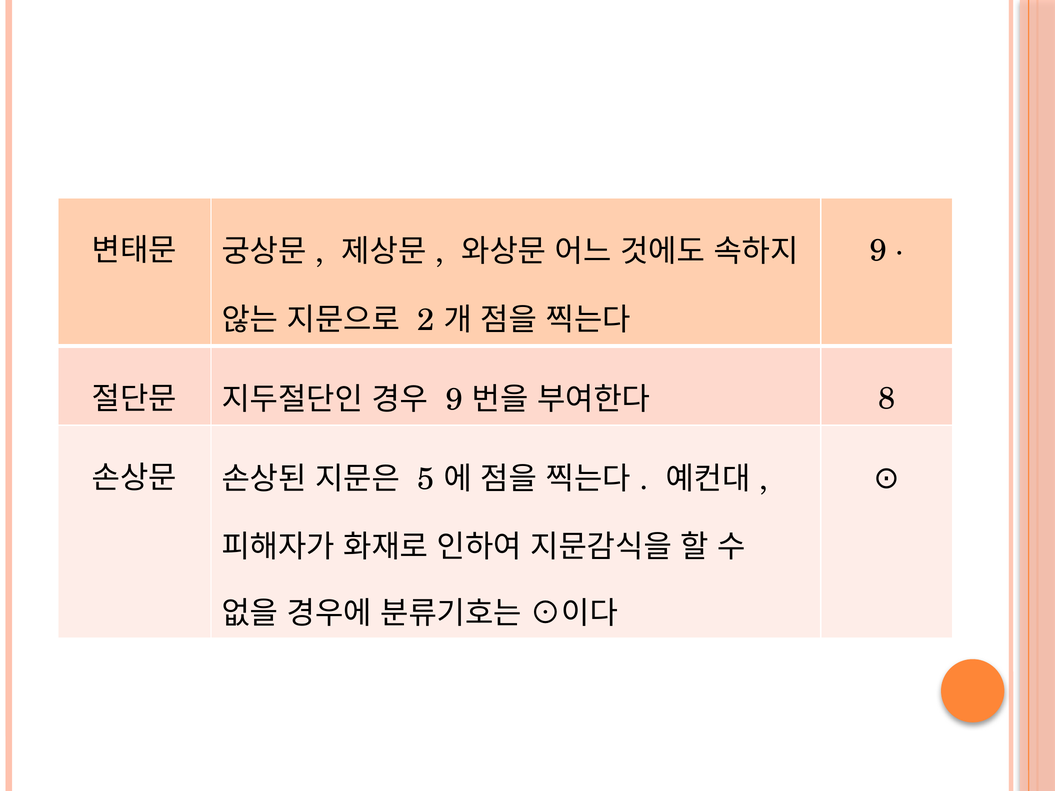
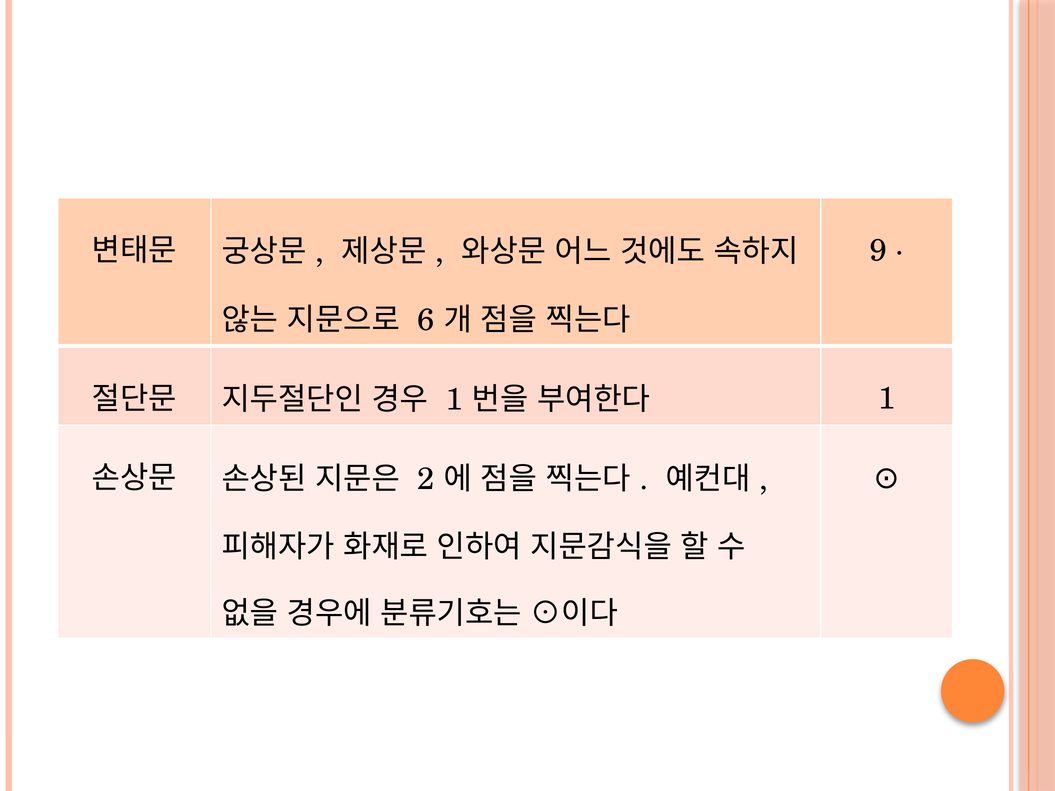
2: 2 -> 6
9 at (454, 400): 9 -> 1
8 at (887, 399): 8 -> 1
5: 5 -> 2
